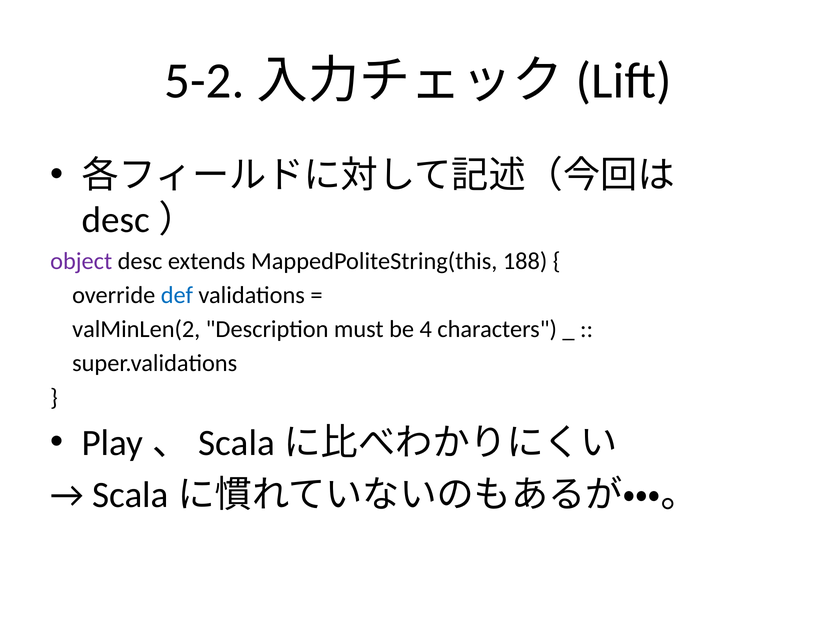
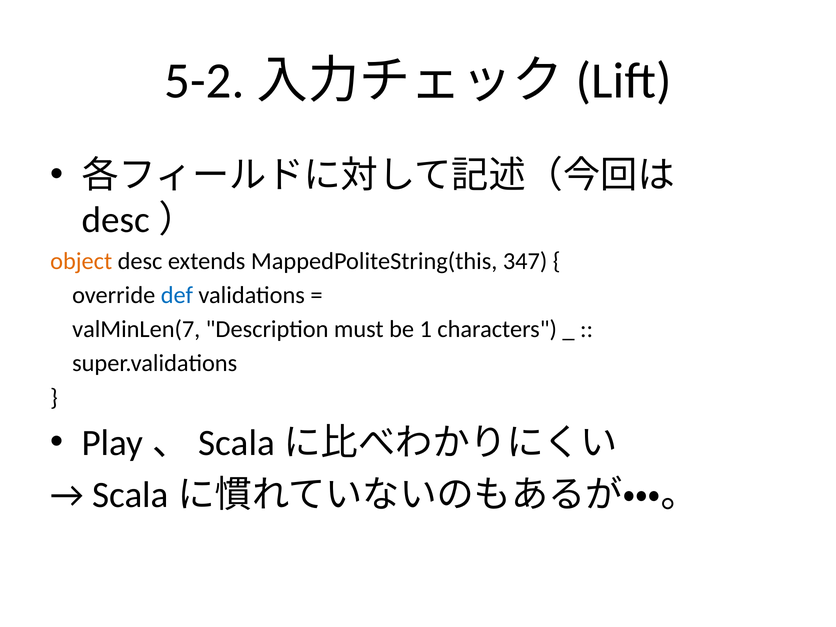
object colour: purple -> orange
188: 188 -> 347
valMinLen(2: valMinLen(2 -> valMinLen(7
4: 4 -> 1
